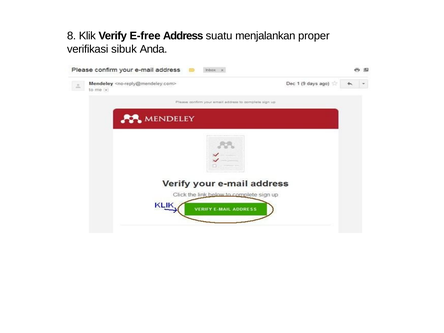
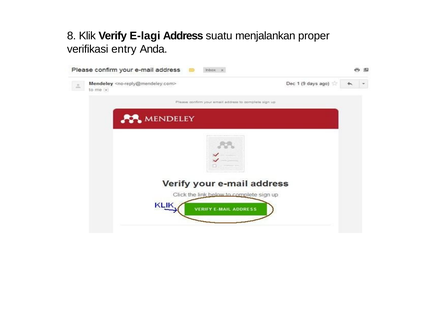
E-free: E-free -> E-lagi
sibuk: sibuk -> entry
